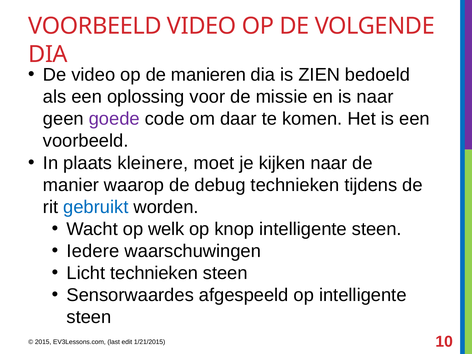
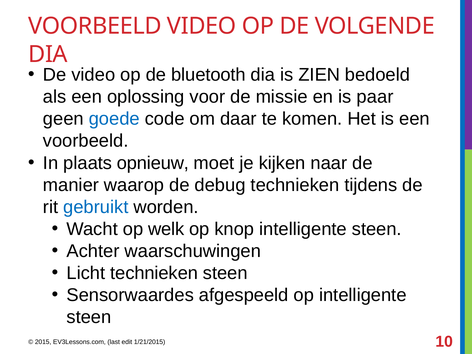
manieren: manieren -> bluetooth
is naar: naar -> paar
goede colour: purple -> blue
kleinere: kleinere -> opnieuw
Iedere: Iedere -> Achter
